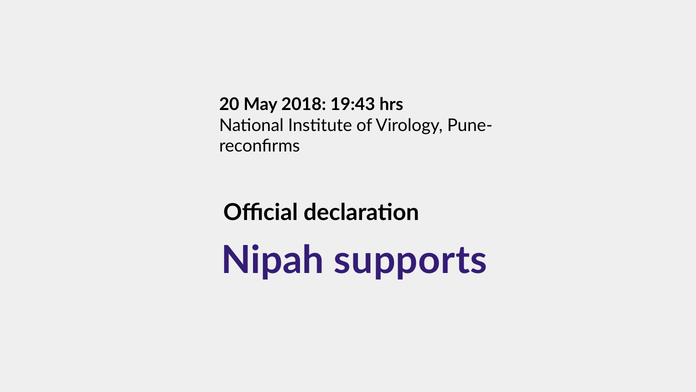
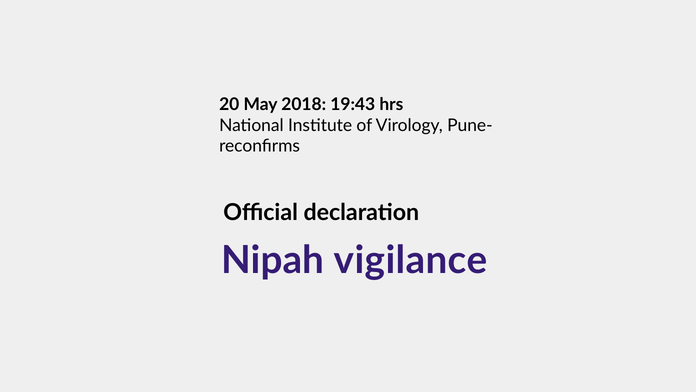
supports: supports -> vigilance
